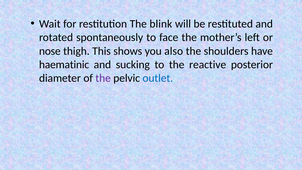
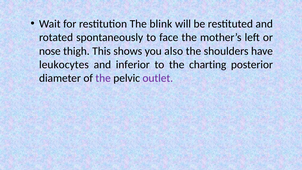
haematinic: haematinic -> leukocytes
sucking: sucking -> inferior
reactive: reactive -> charting
outlet colour: blue -> purple
